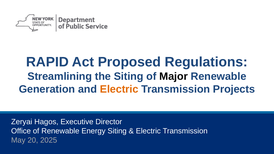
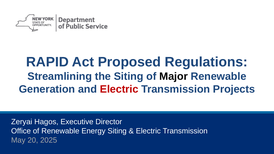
Electric at (119, 89) colour: orange -> red
